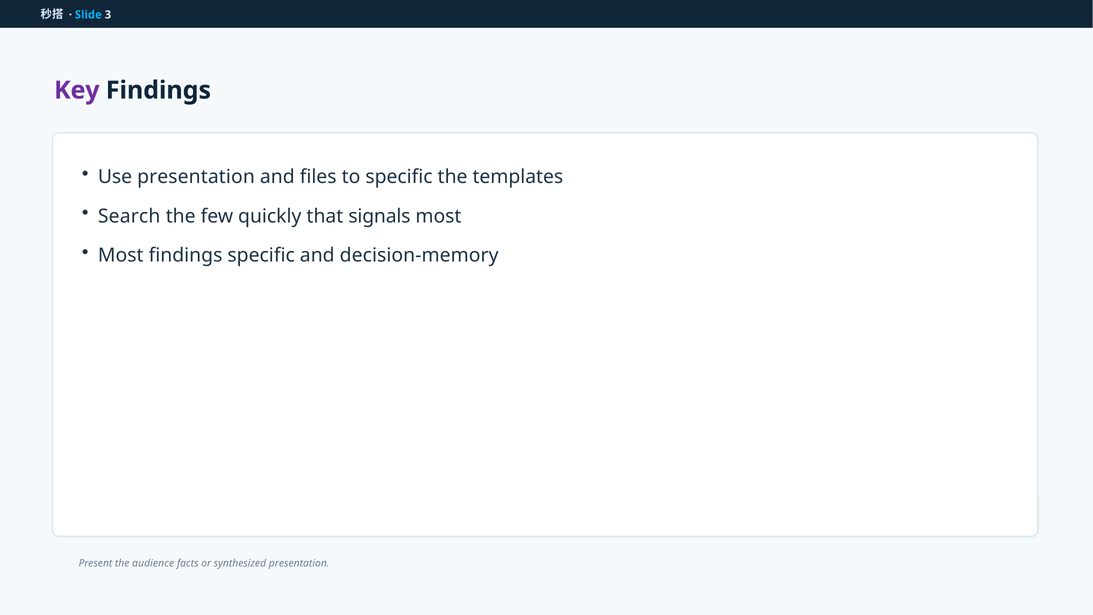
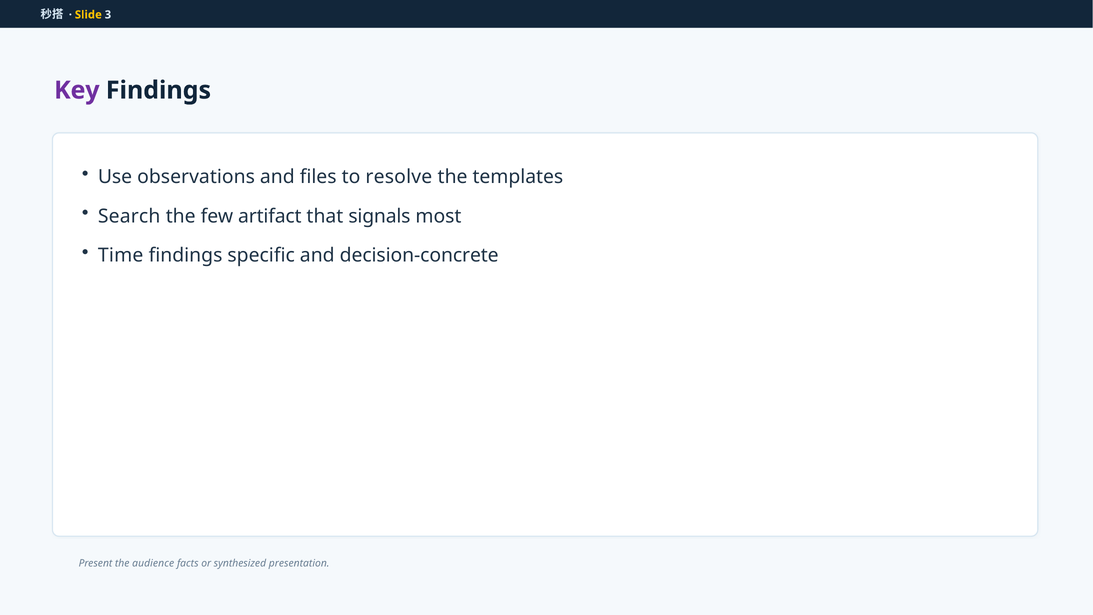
Slide colour: light blue -> yellow
Use presentation: presentation -> observations
to specific: specific -> resolve
quickly: quickly -> artifact
Most at (121, 255): Most -> Time
decision-memory: decision-memory -> decision-concrete
